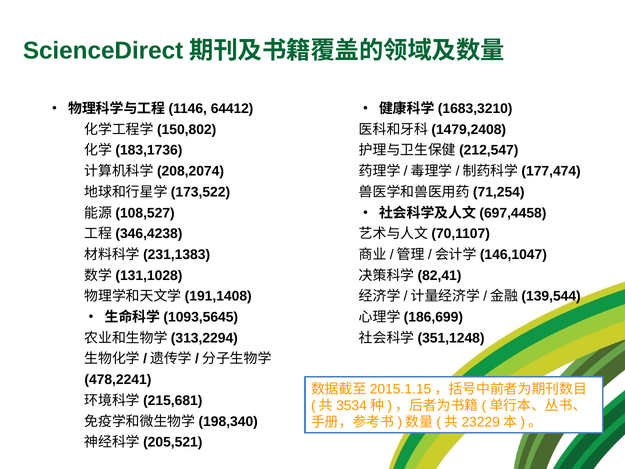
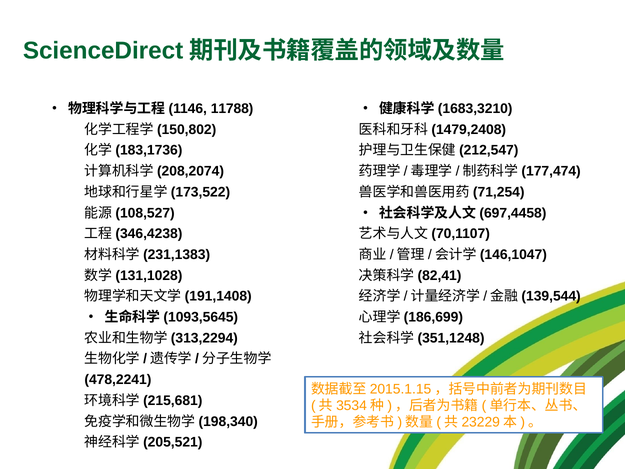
64412: 64412 -> 11788
